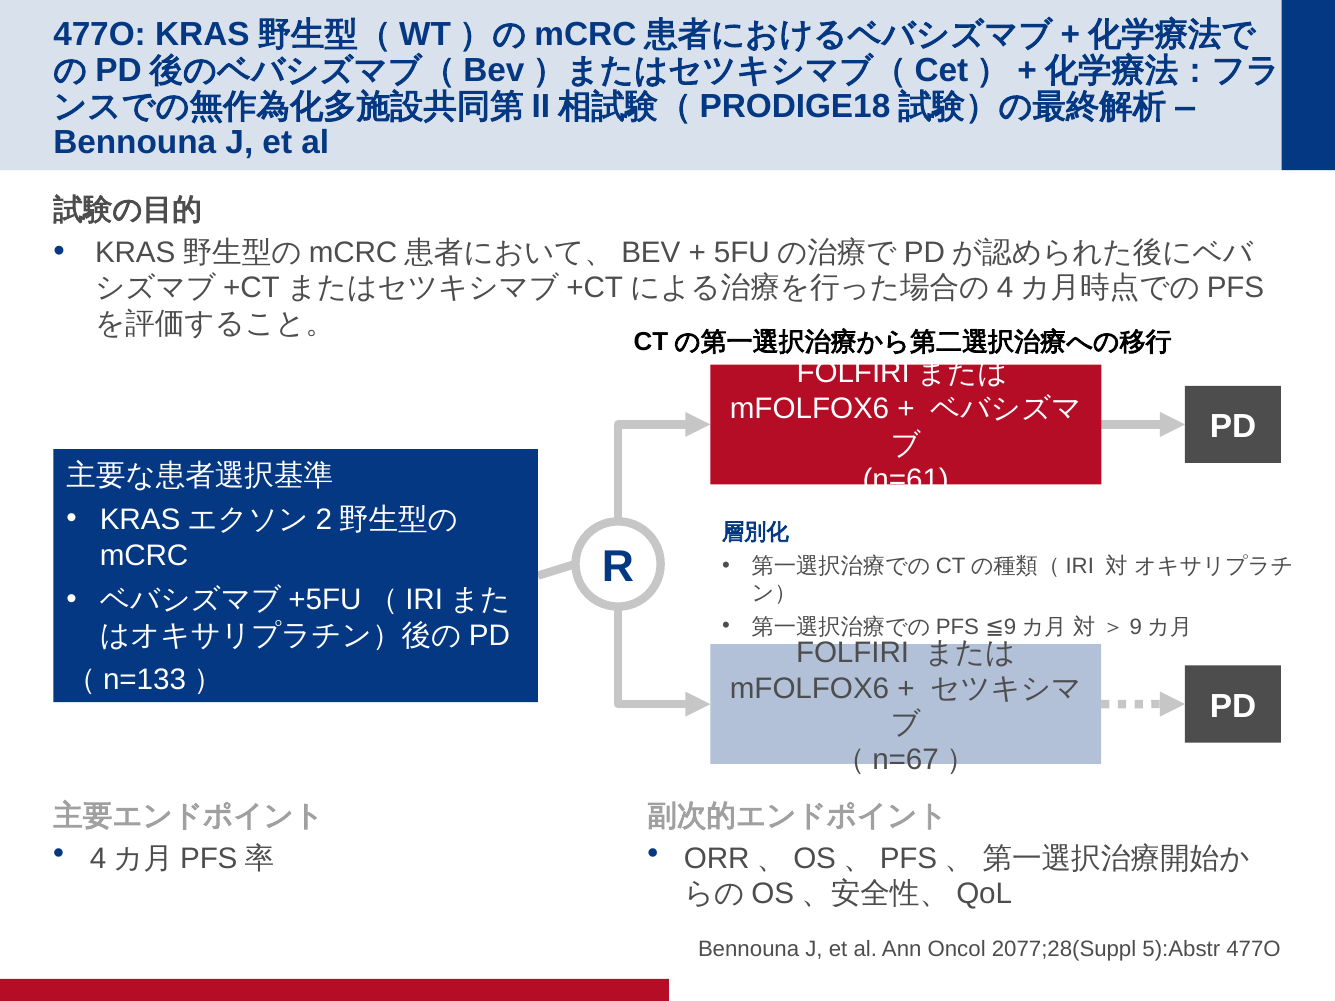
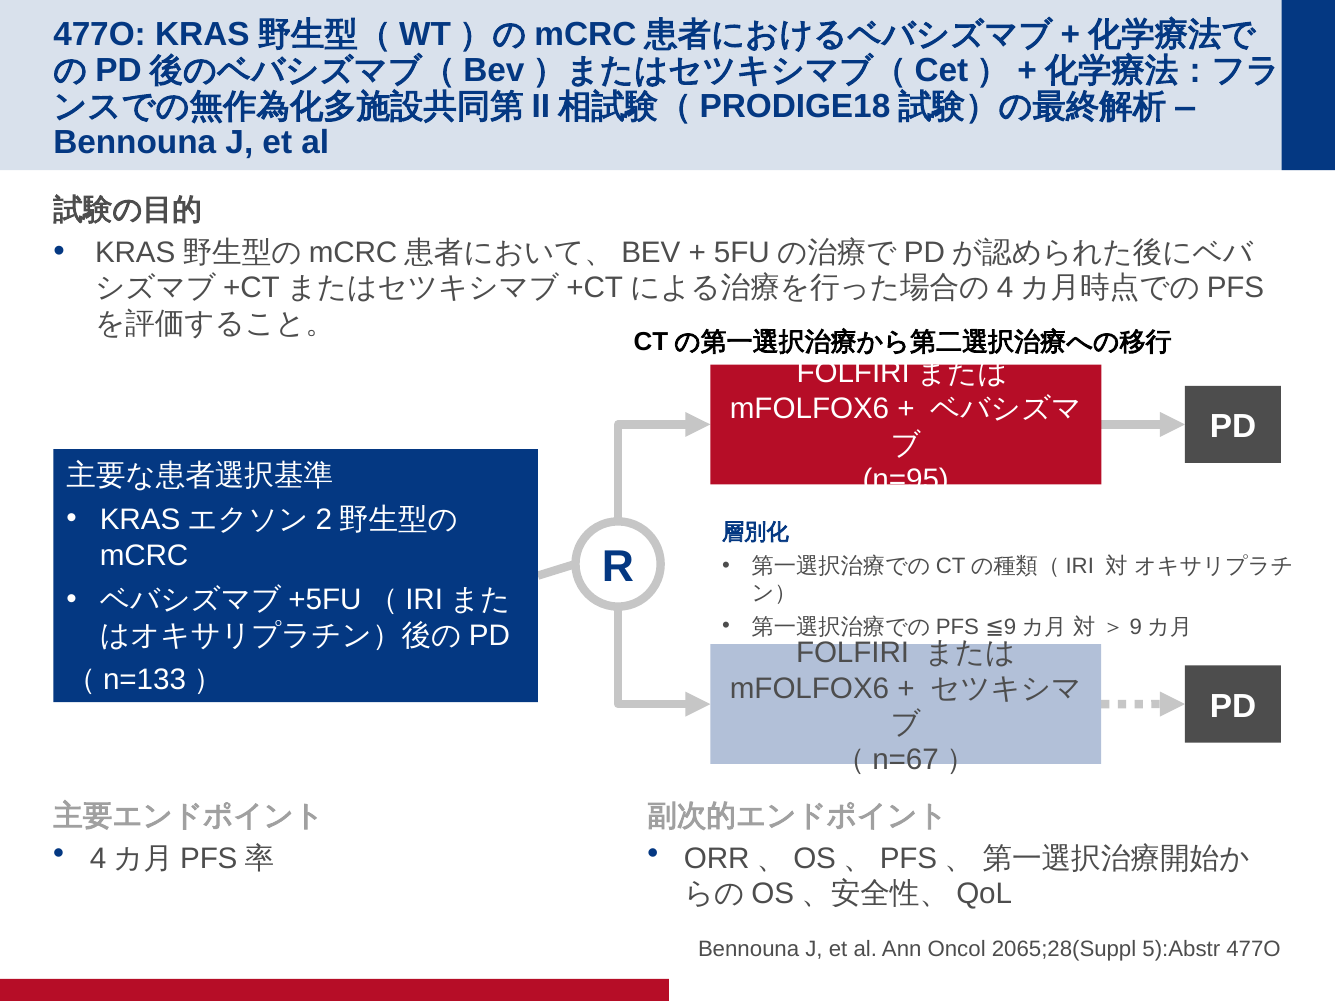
n=61: n=61 -> n=95
2077;28(Suppl: 2077;28(Suppl -> 2065;28(Suppl
